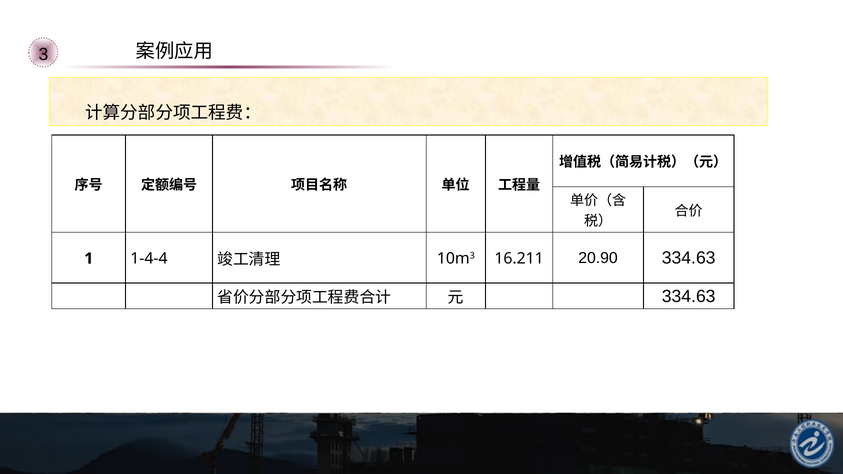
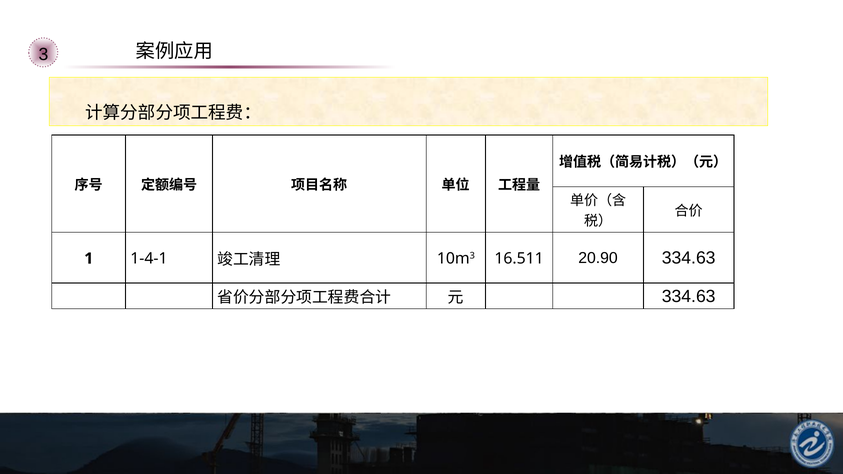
1-4-4: 1-4-4 -> 1-4-1
16.211: 16.211 -> 16.511
